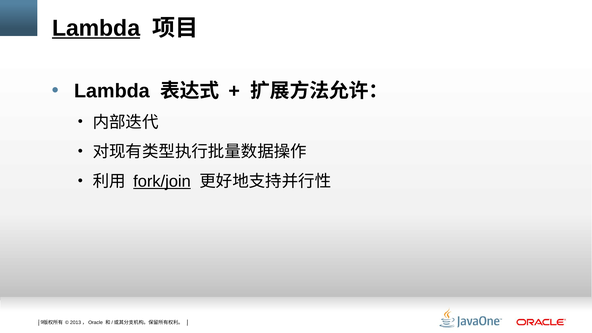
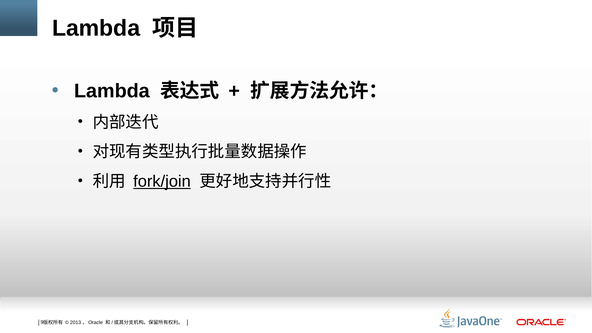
Lambda at (96, 28) underline: present -> none
